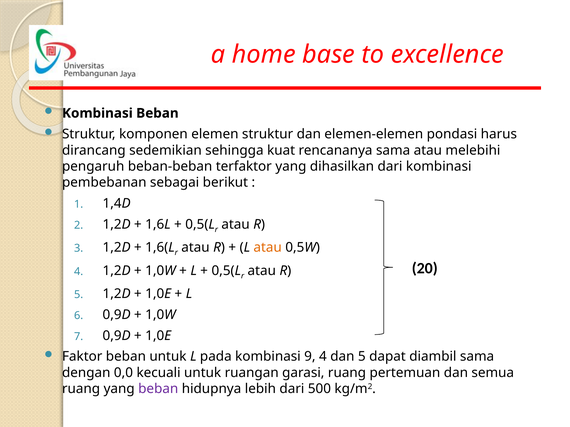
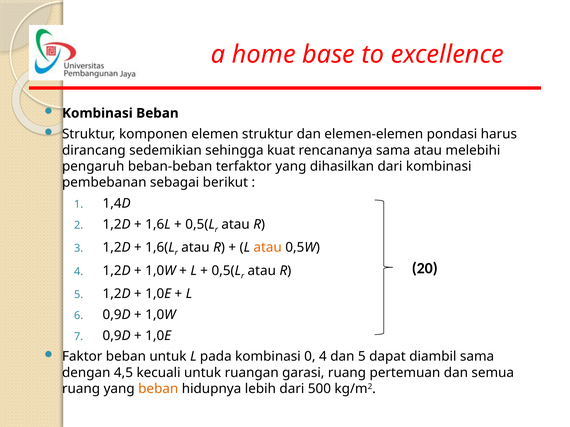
9: 9 -> 0
0,0: 0,0 -> 4,5
beban at (158, 389) colour: purple -> orange
